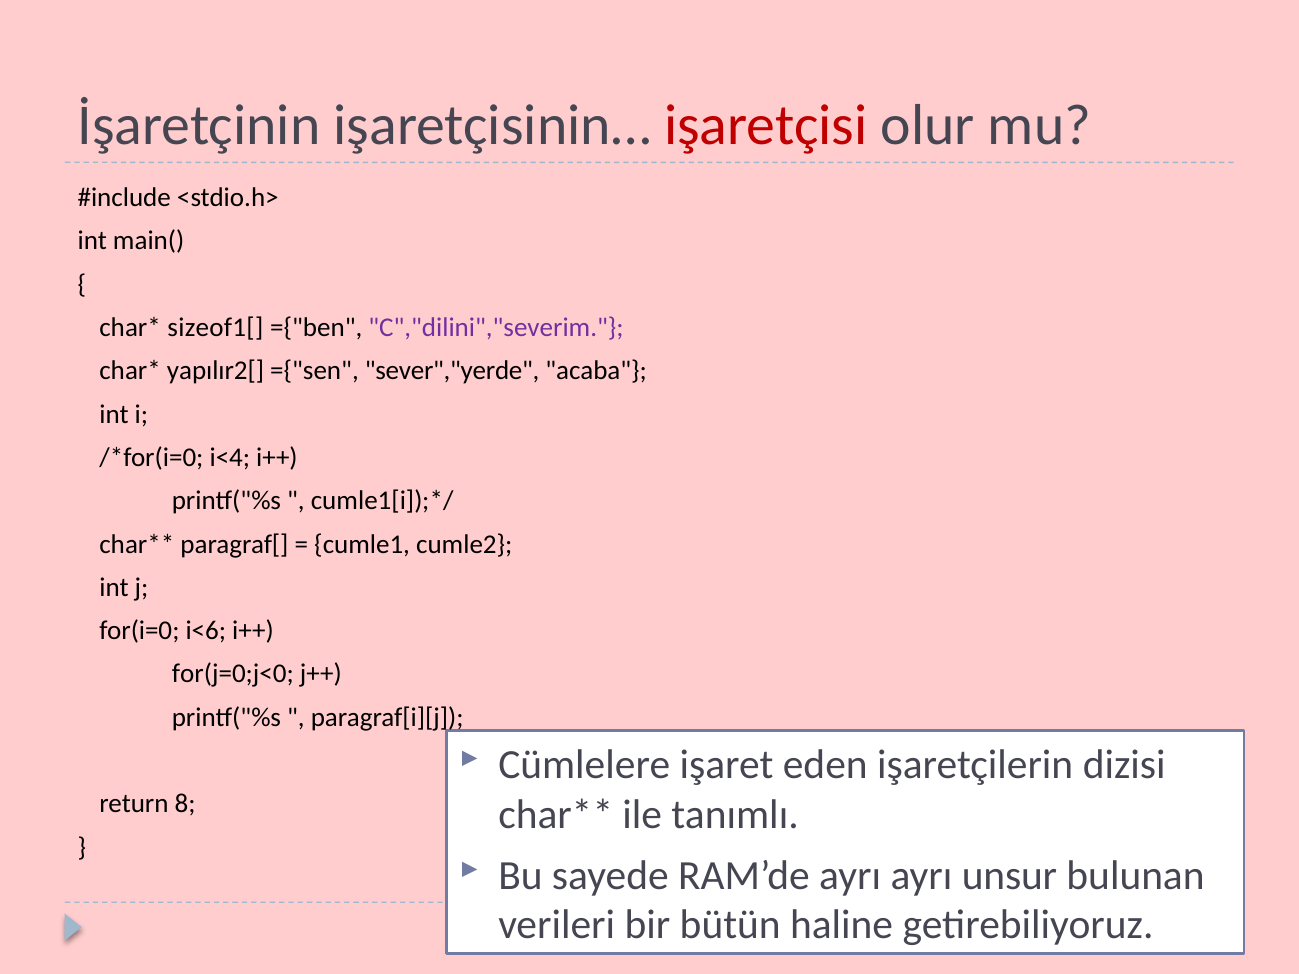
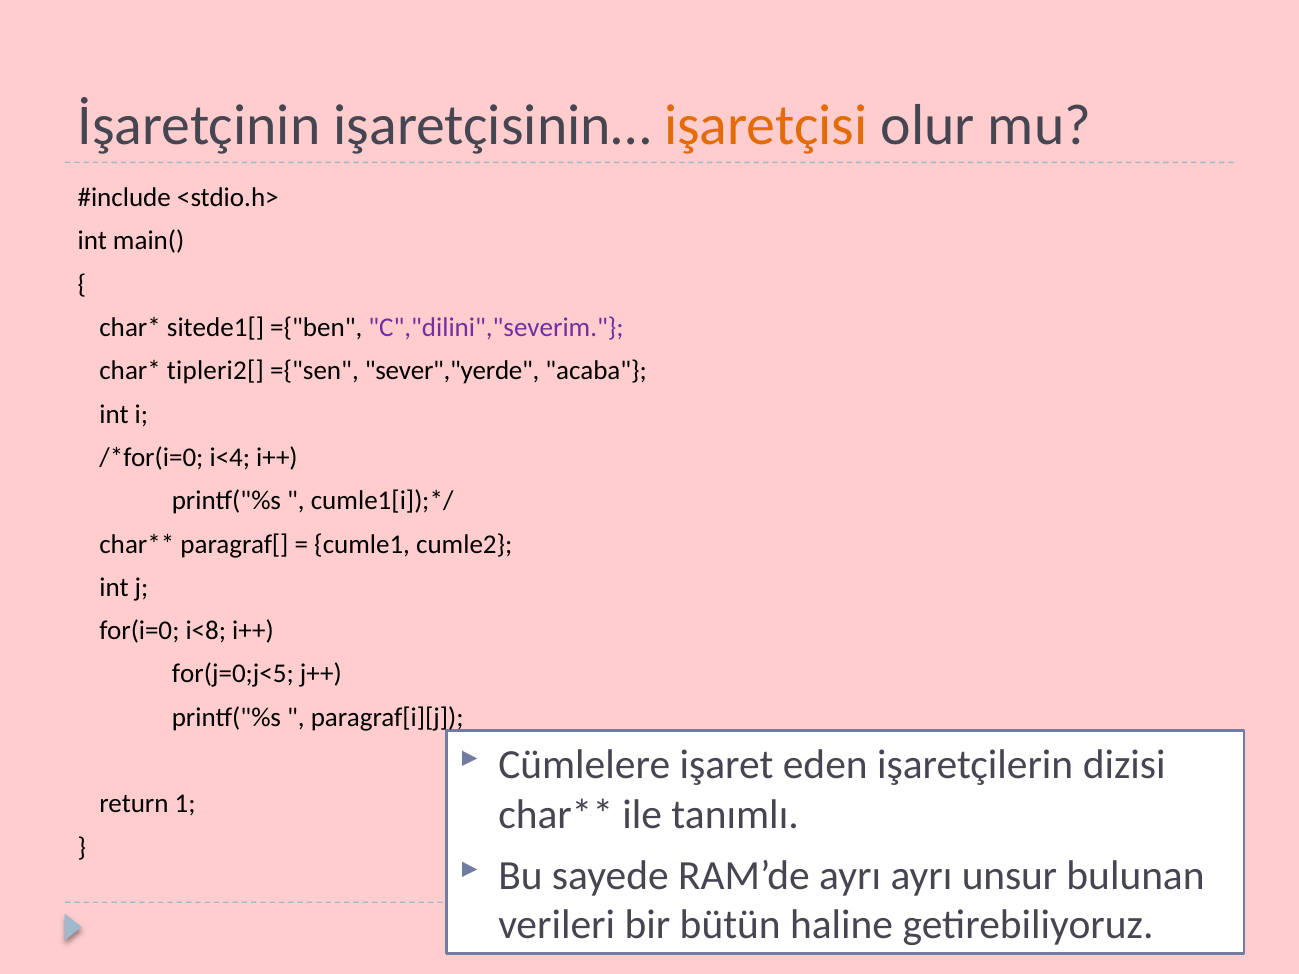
işaretçisi colour: red -> orange
sizeof1[: sizeof1[ -> sitede1[
yapılır2[: yapılır2[ -> tipleri2[
i<6: i<6 -> i<8
for(j=0;j<0: for(j=0;j<0 -> for(j=0;j<5
8: 8 -> 1
